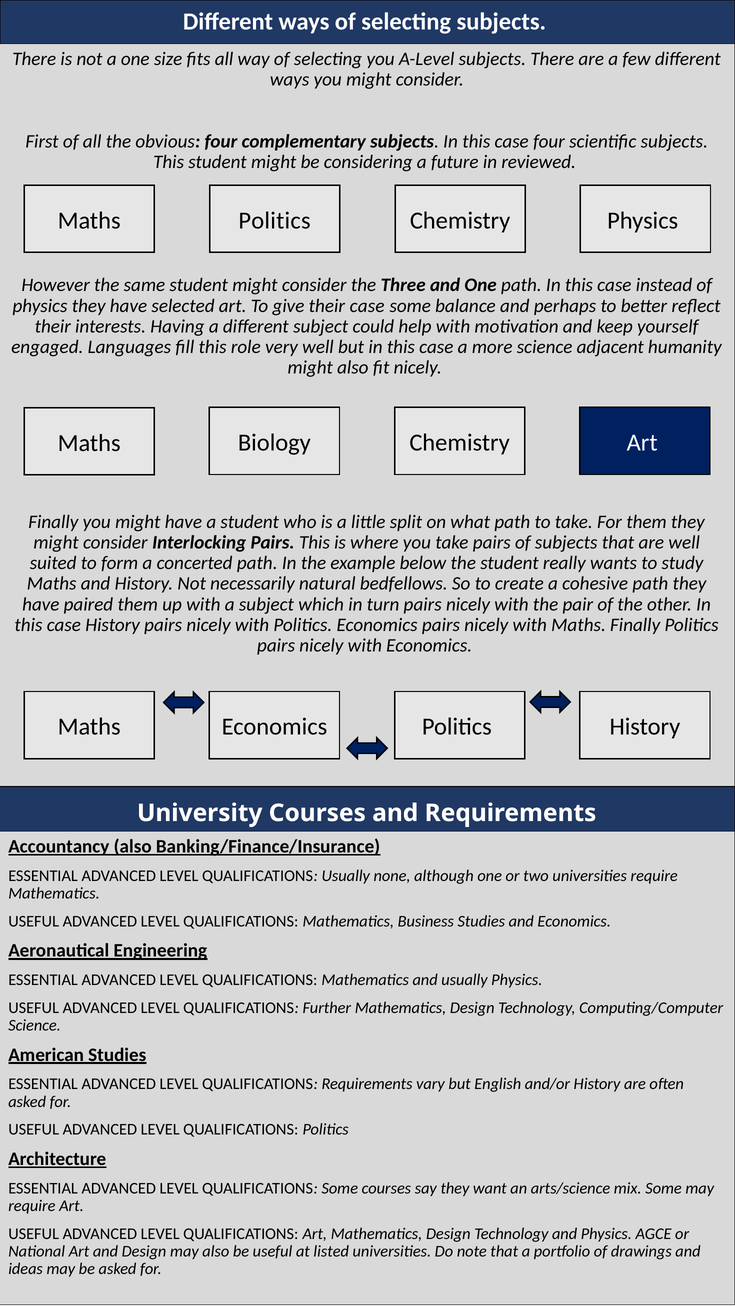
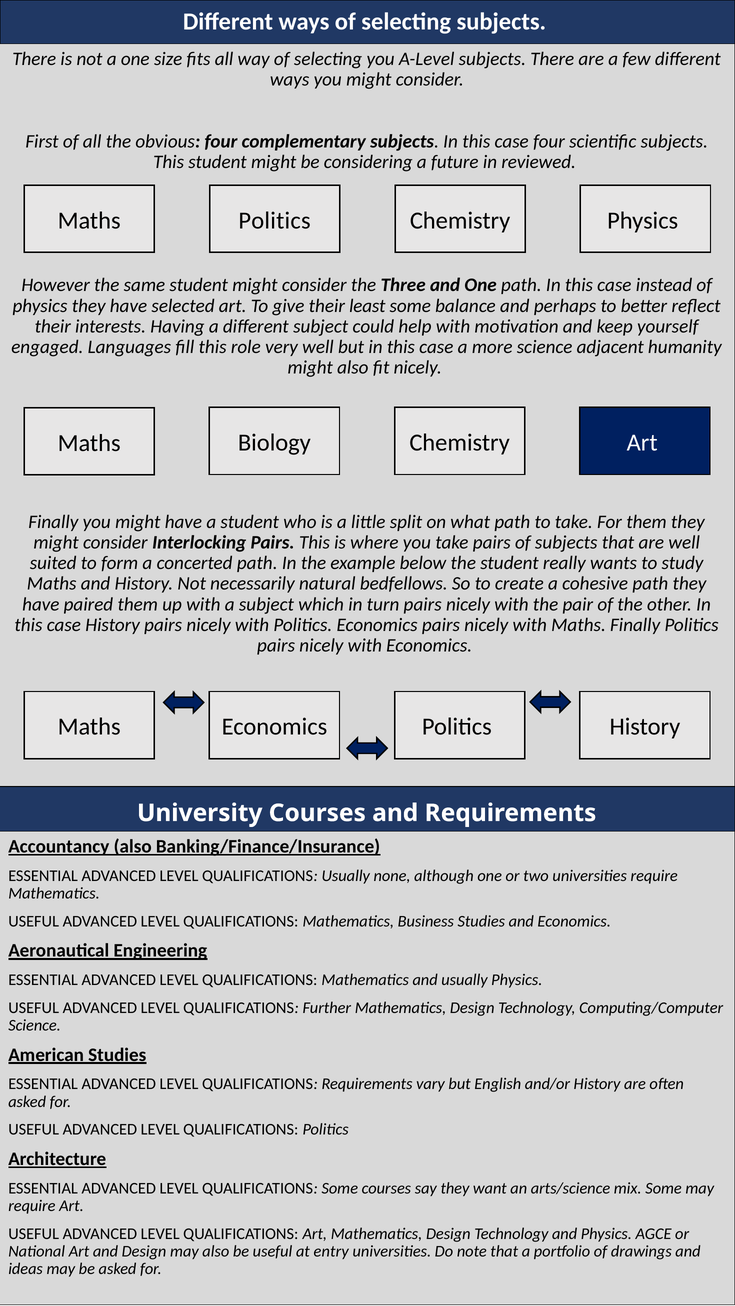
their case: case -> least
listed: listed -> entry
